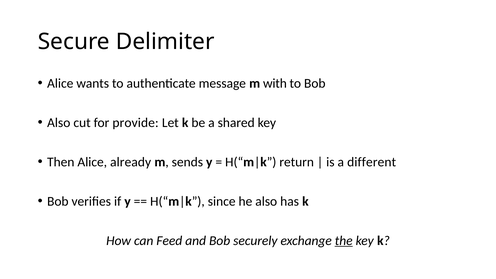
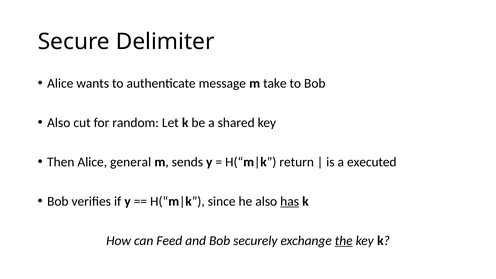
with: with -> take
provide: provide -> random
already: already -> general
different: different -> executed
has underline: none -> present
